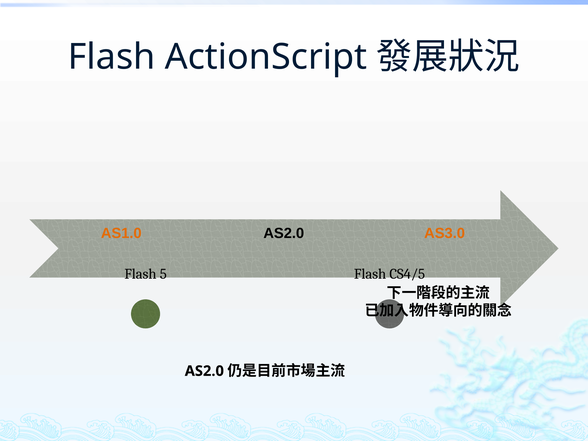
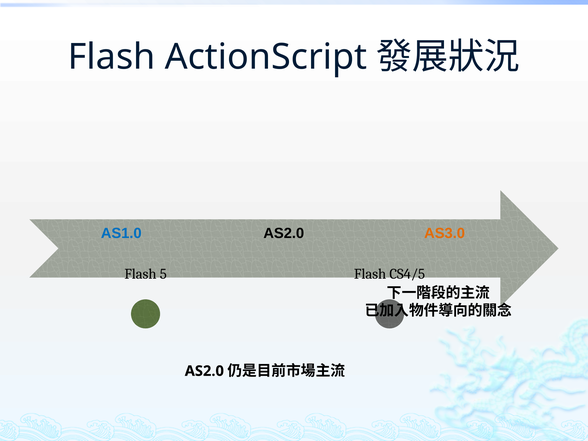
AS1.0 colour: orange -> blue
